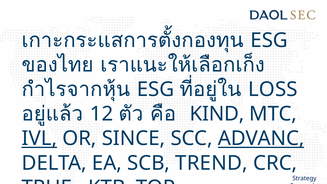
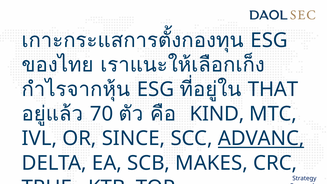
LOSS: LOSS -> THAT
12: 12 -> 70
IVL underline: present -> none
TREND: TREND -> MAKES
